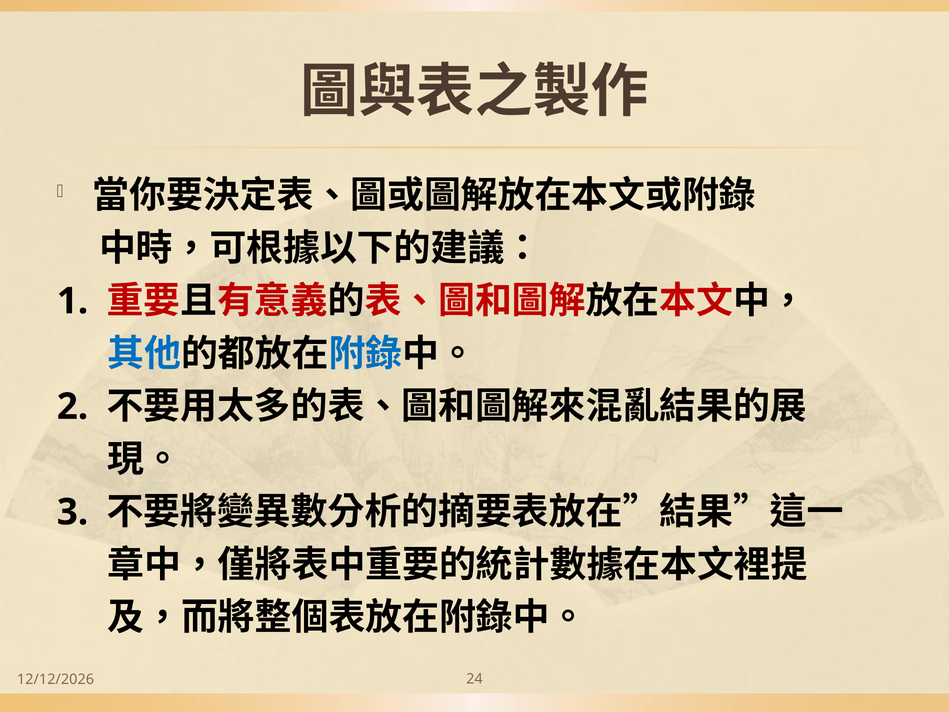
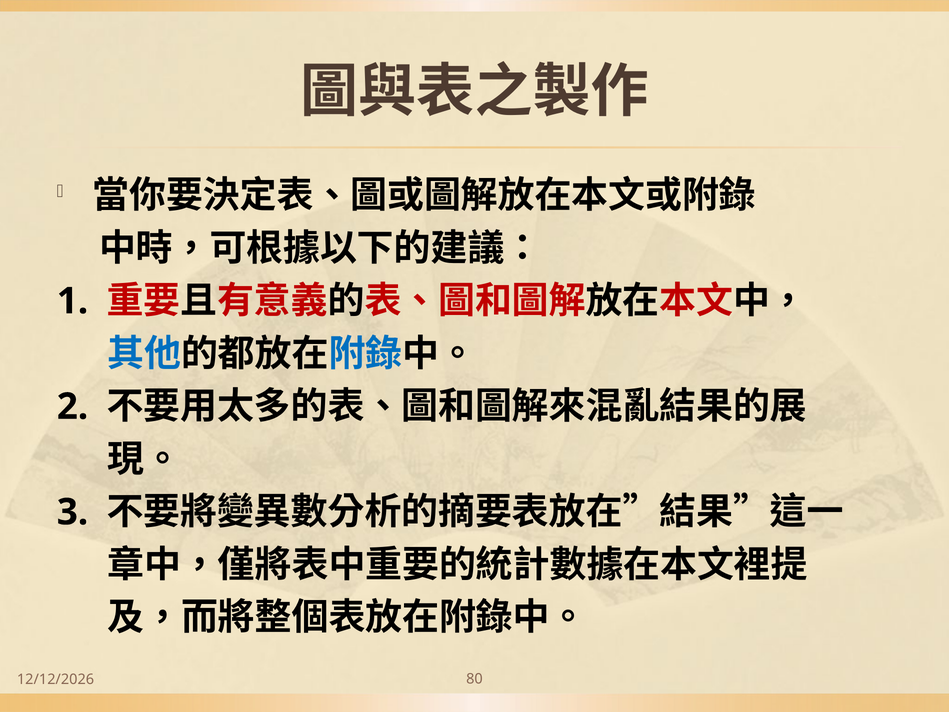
24: 24 -> 80
